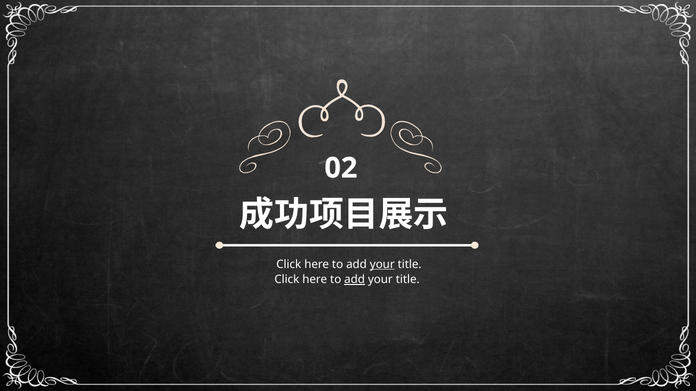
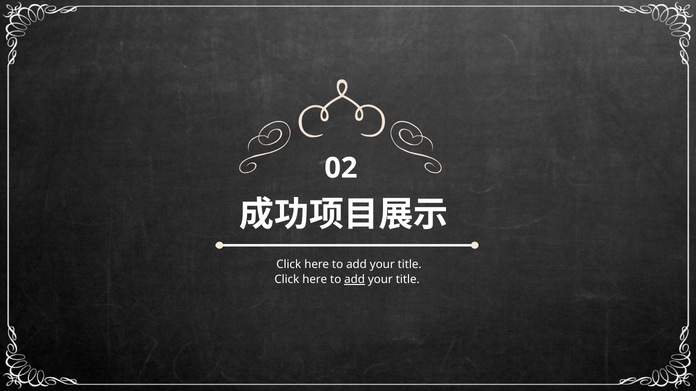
your at (382, 265) underline: present -> none
